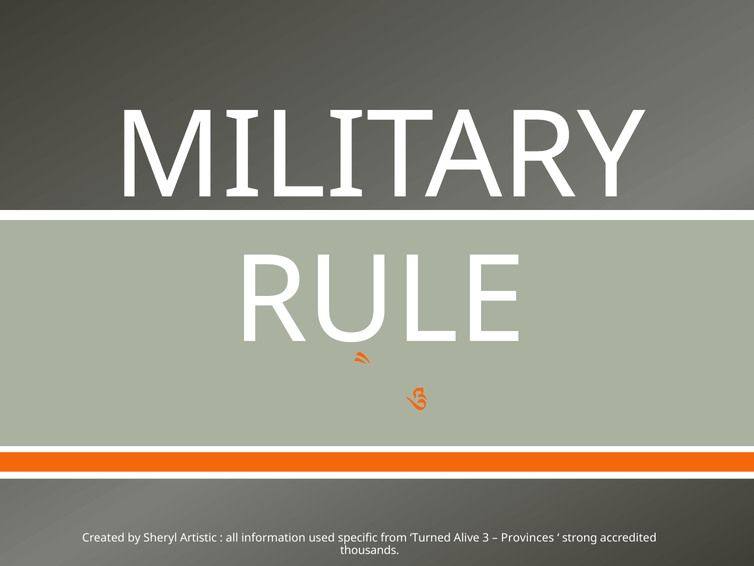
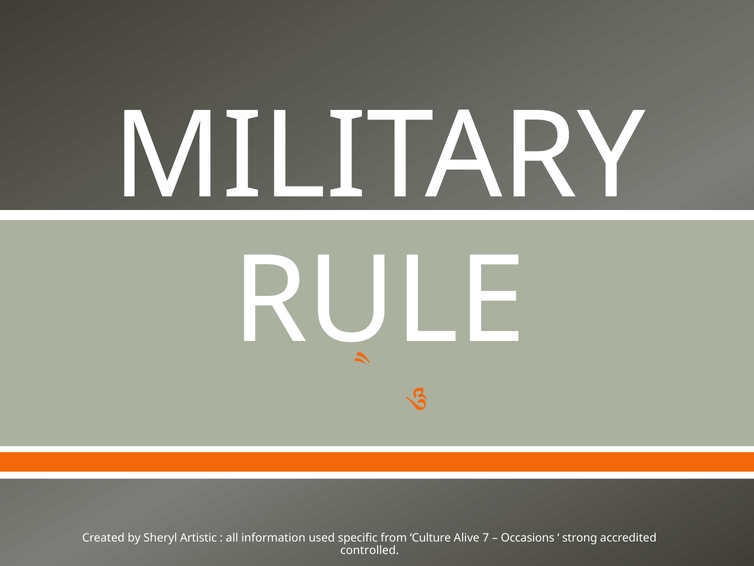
Turned: Turned -> Culture
3: 3 -> 7
Provinces: Provinces -> Occasions
thousands: thousands -> controlled
